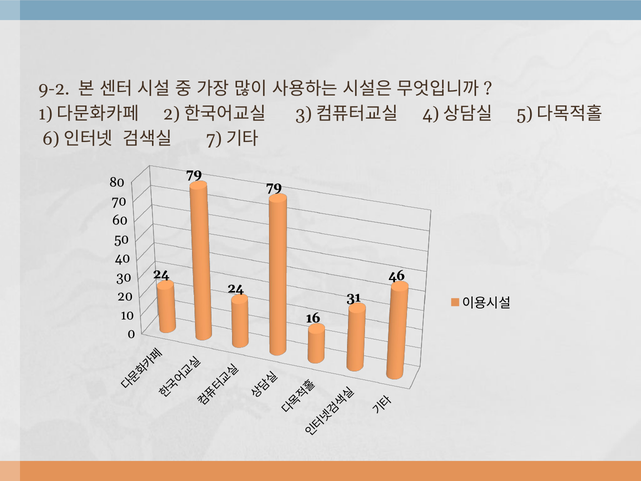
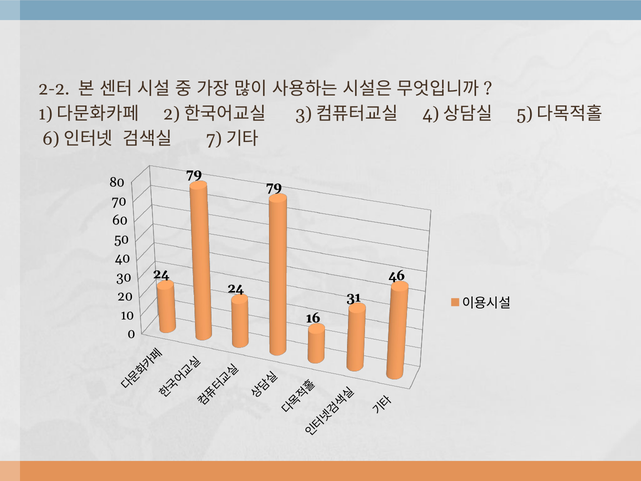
9-2: 9-2 -> 2-2
